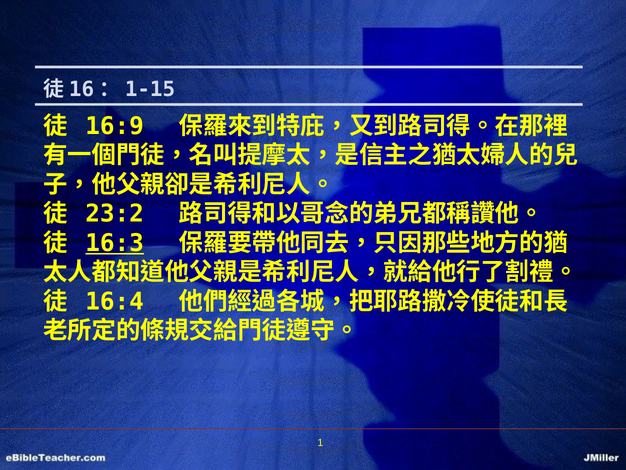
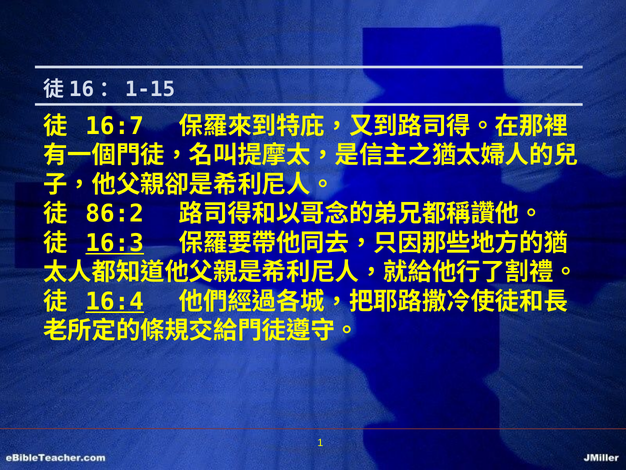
16:9: 16:9 -> 16:7
23:2: 23:2 -> 86:2
16:4 underline: none -> present
